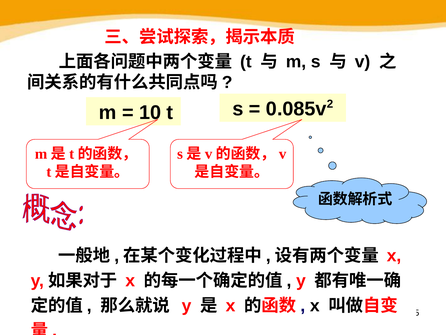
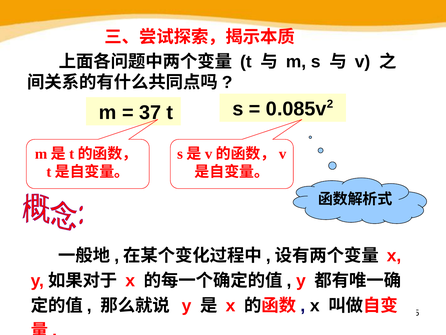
10: 10 -> 37
